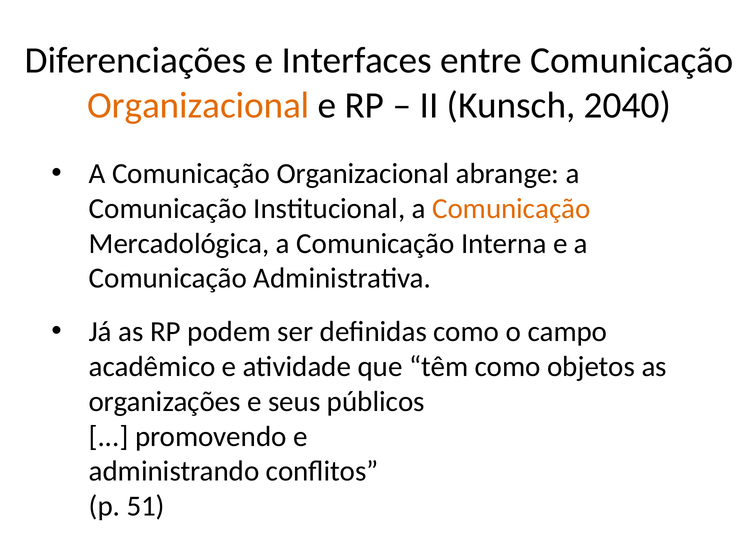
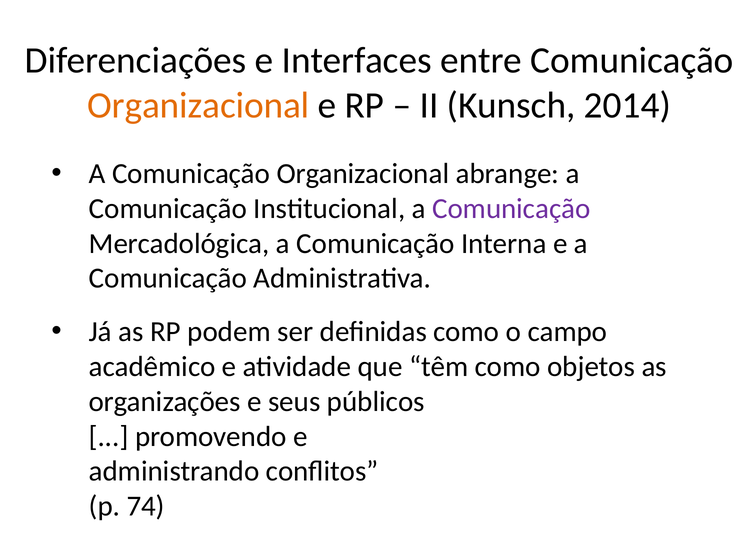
2040: 2040 -> 2014
Comunicação at (511, 209) colour: orange -> purple
51: 51 -> 74
